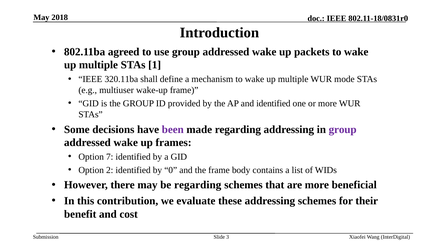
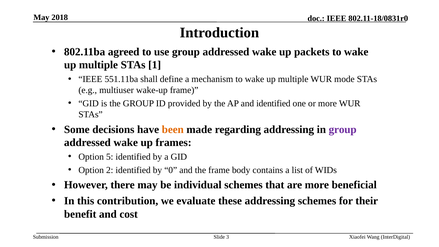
320.11ba: 320.11ba -> 551.11ba
been colour: purple -> orange
7: 7 -> 5
be regarding: regarding -> individual
